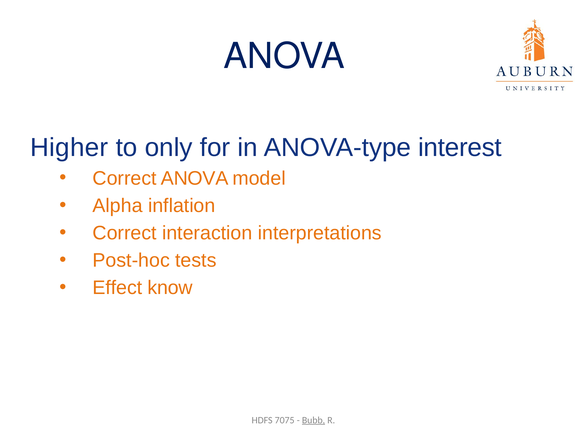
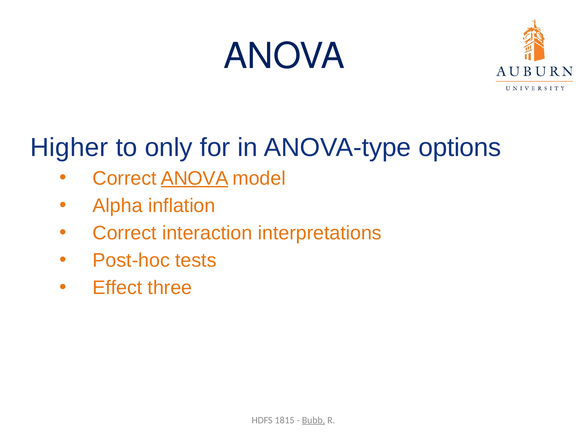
interest: interest -> options
ANOVA at (195, 178) underline: none -> present
know: know -> three
7075: 7075 -> 1815
